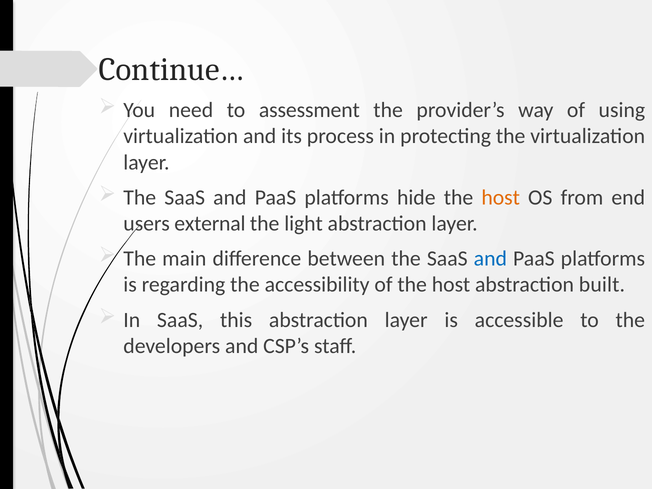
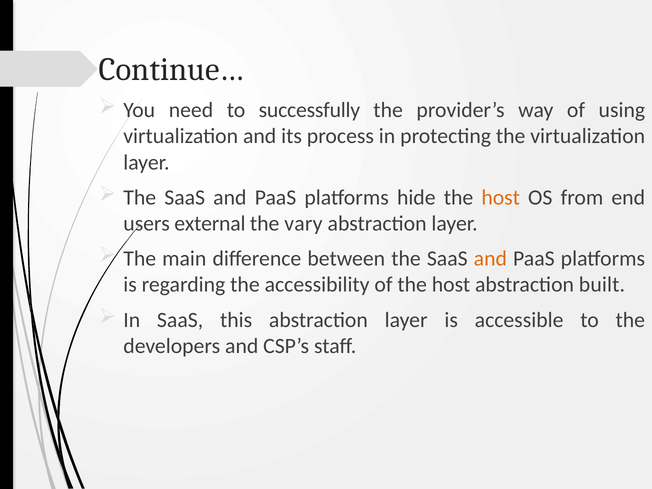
assessment: assessment -> successfully
light: light -> vary
and at (490, 259) colour: blue -> orange
